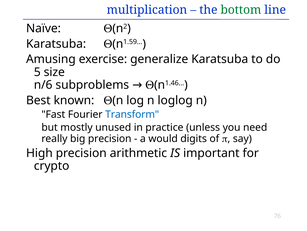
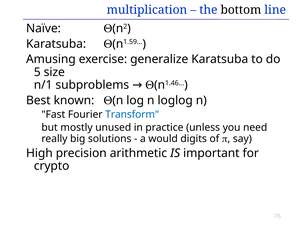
bottom colour: green -> black
n/6: n/6 -> n/1
big precision: precision -> solutions
